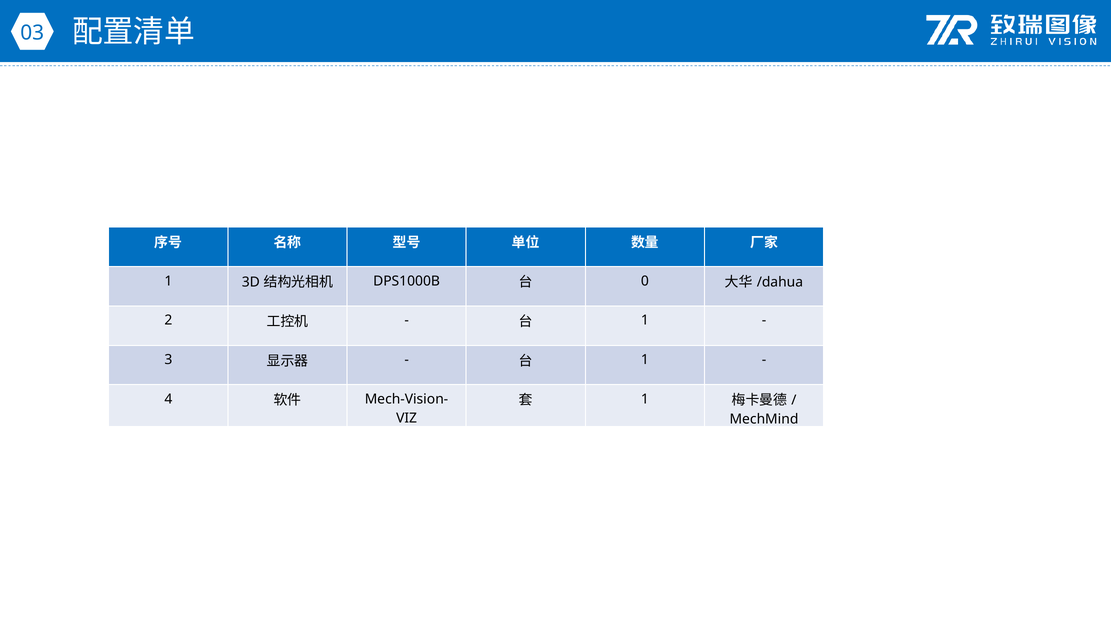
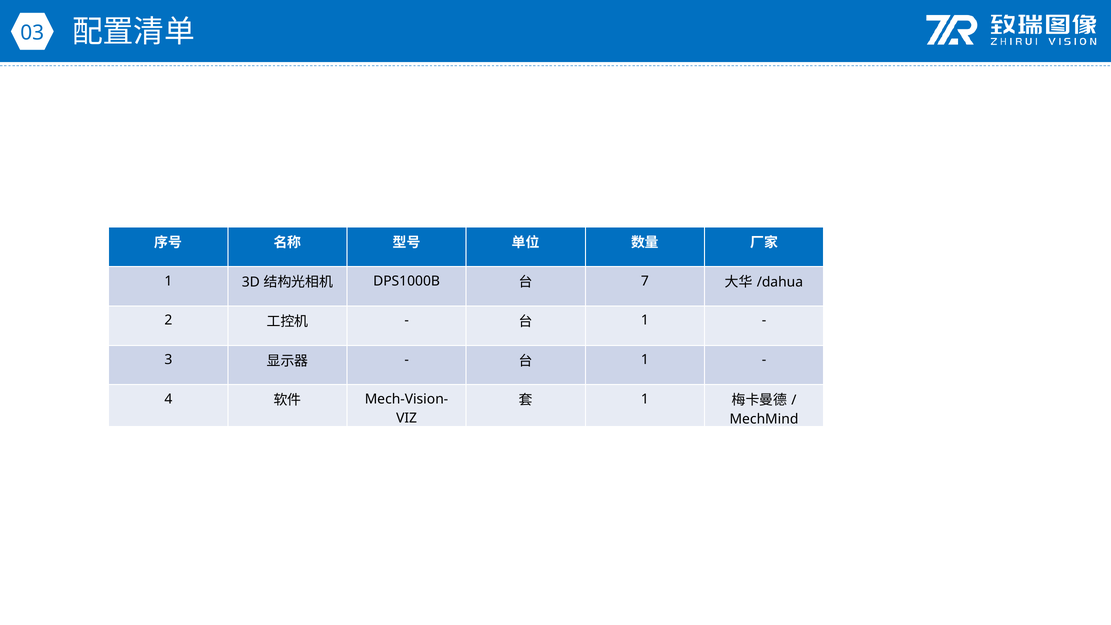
0: 0 -> 7
